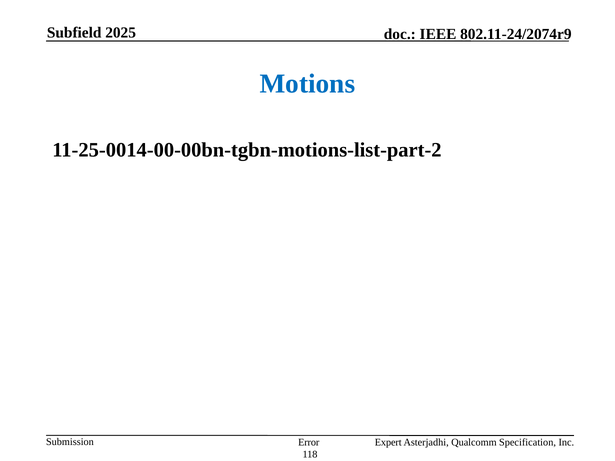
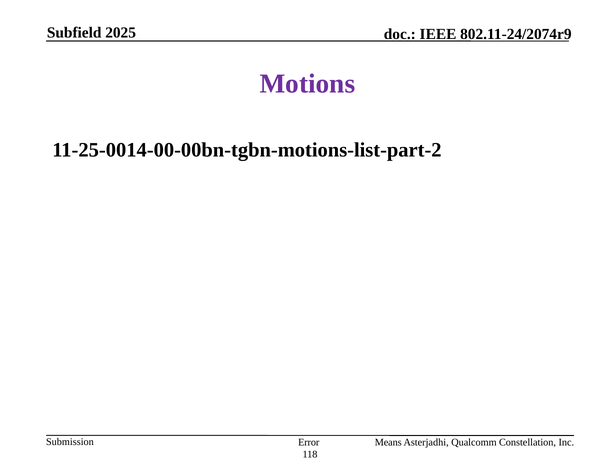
Motions colour: blue -> purple
Expert: Expert -> Means
Specification: Specification -> Constellation
